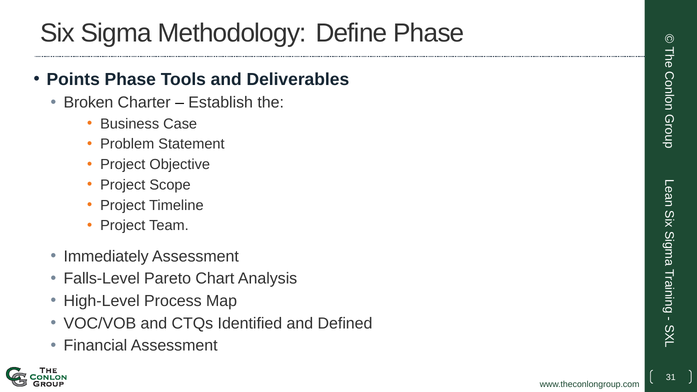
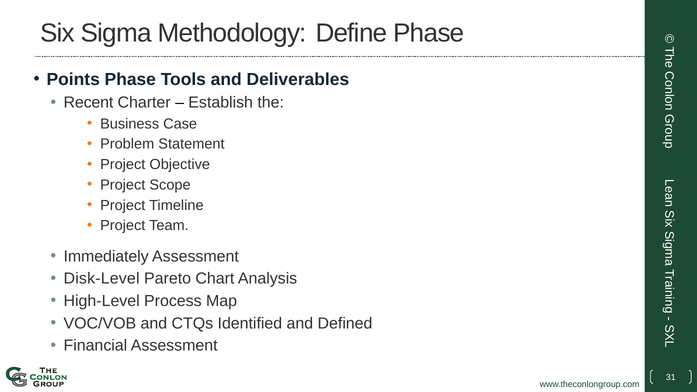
Broken: Broken -> Recent
Falls-Level: Falls-Level -> Disk-Level
